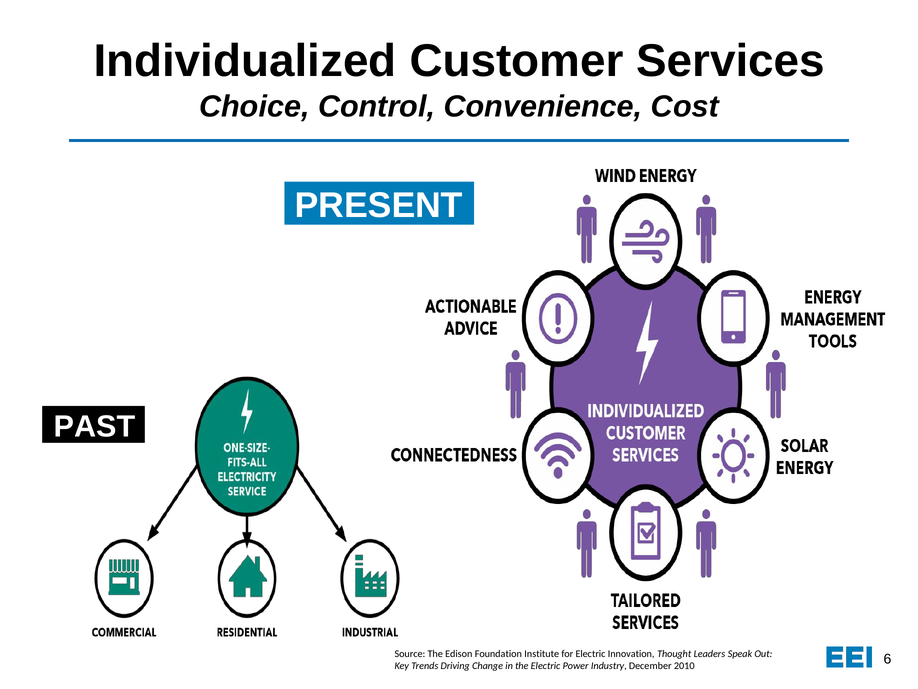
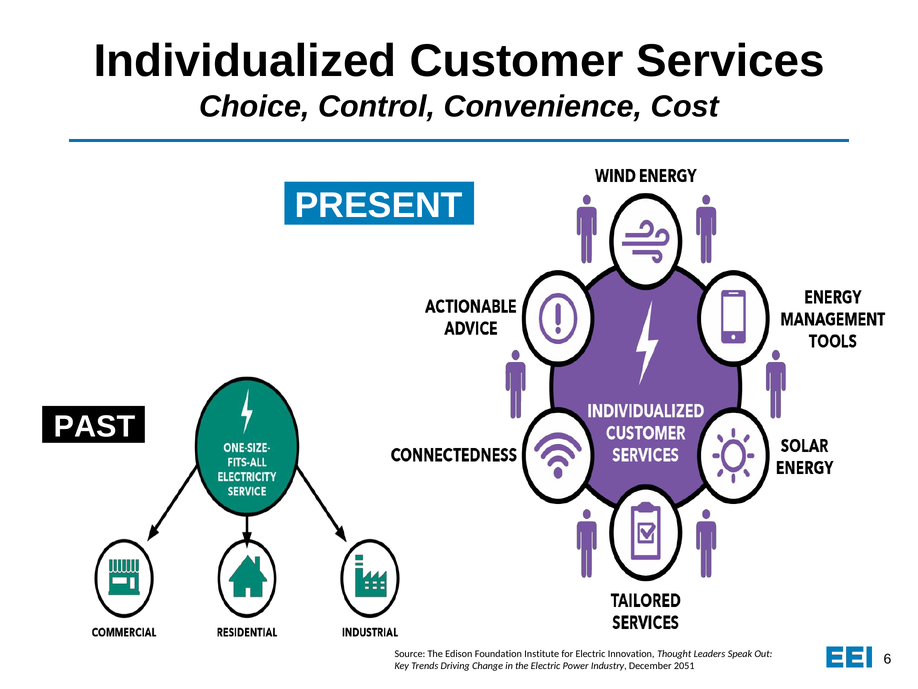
2010: 2010 -> 2051
